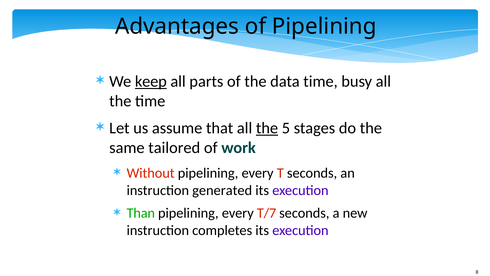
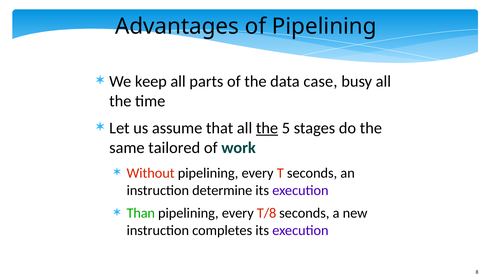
keep underline: present -> none
data time: time -> case
generated: generated -> determine
T/7: T/7 -> T/8
